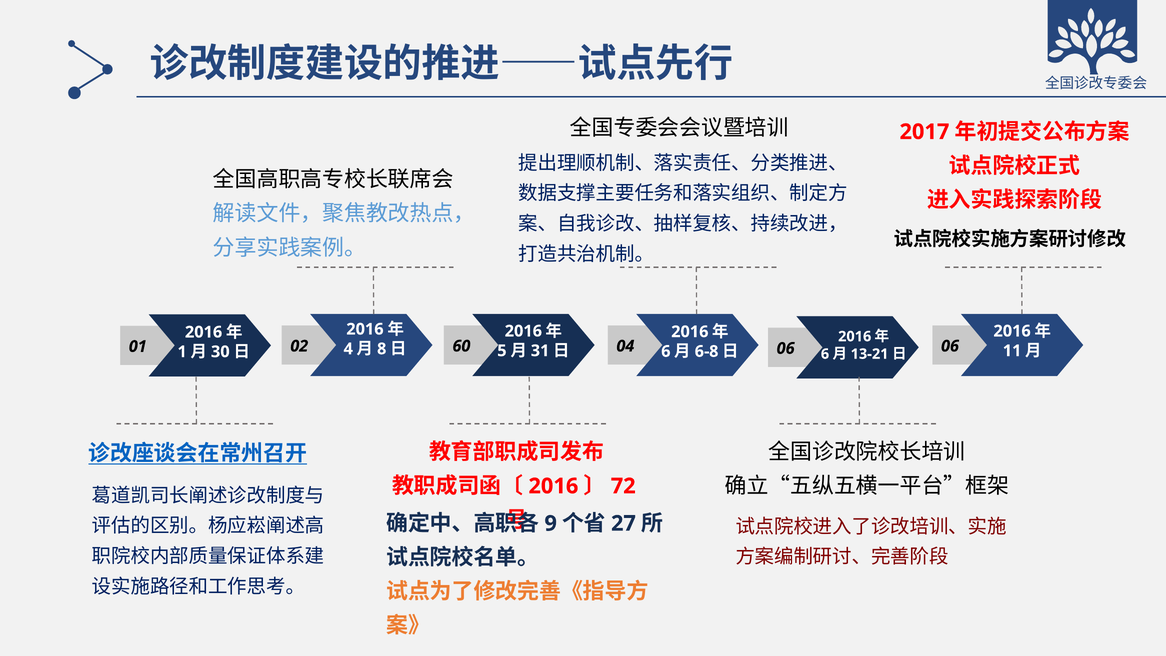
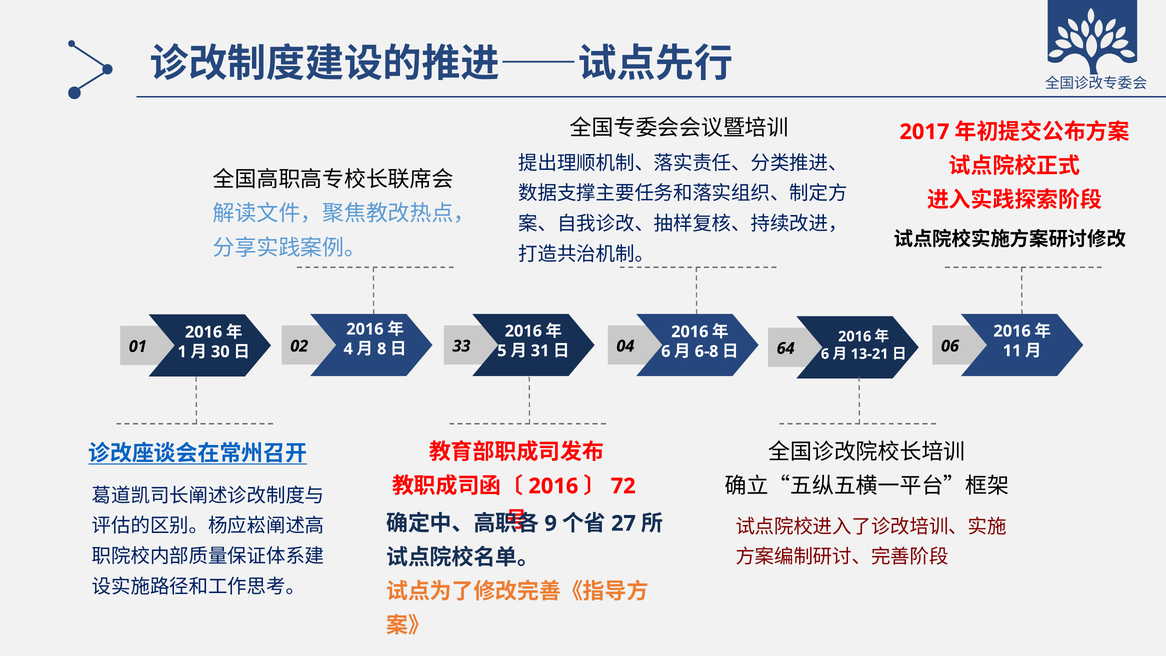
60: 60 -> 33
04 06: 06 -> 64
